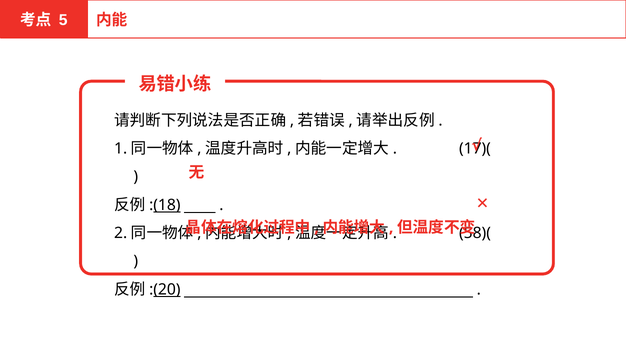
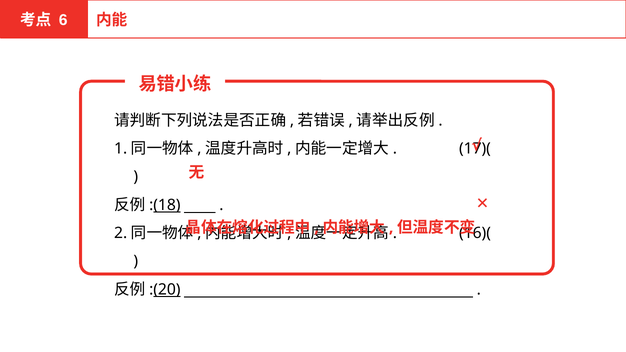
5: 5 -> 6
58)(: 58)( -> 16)(
